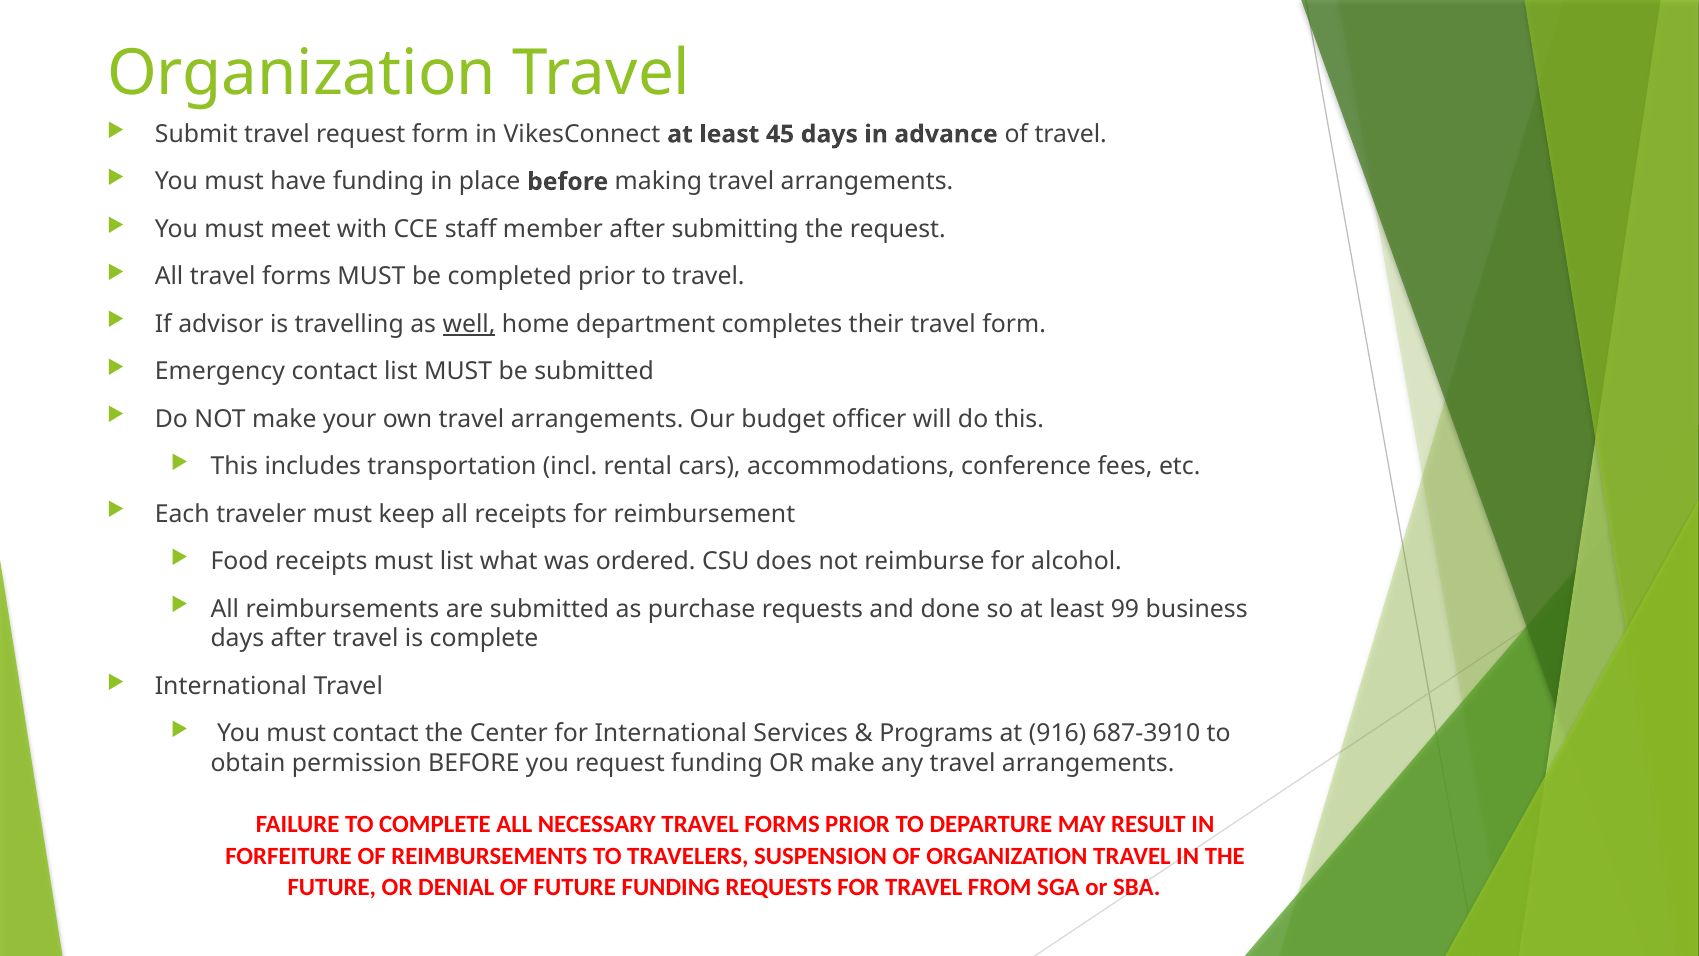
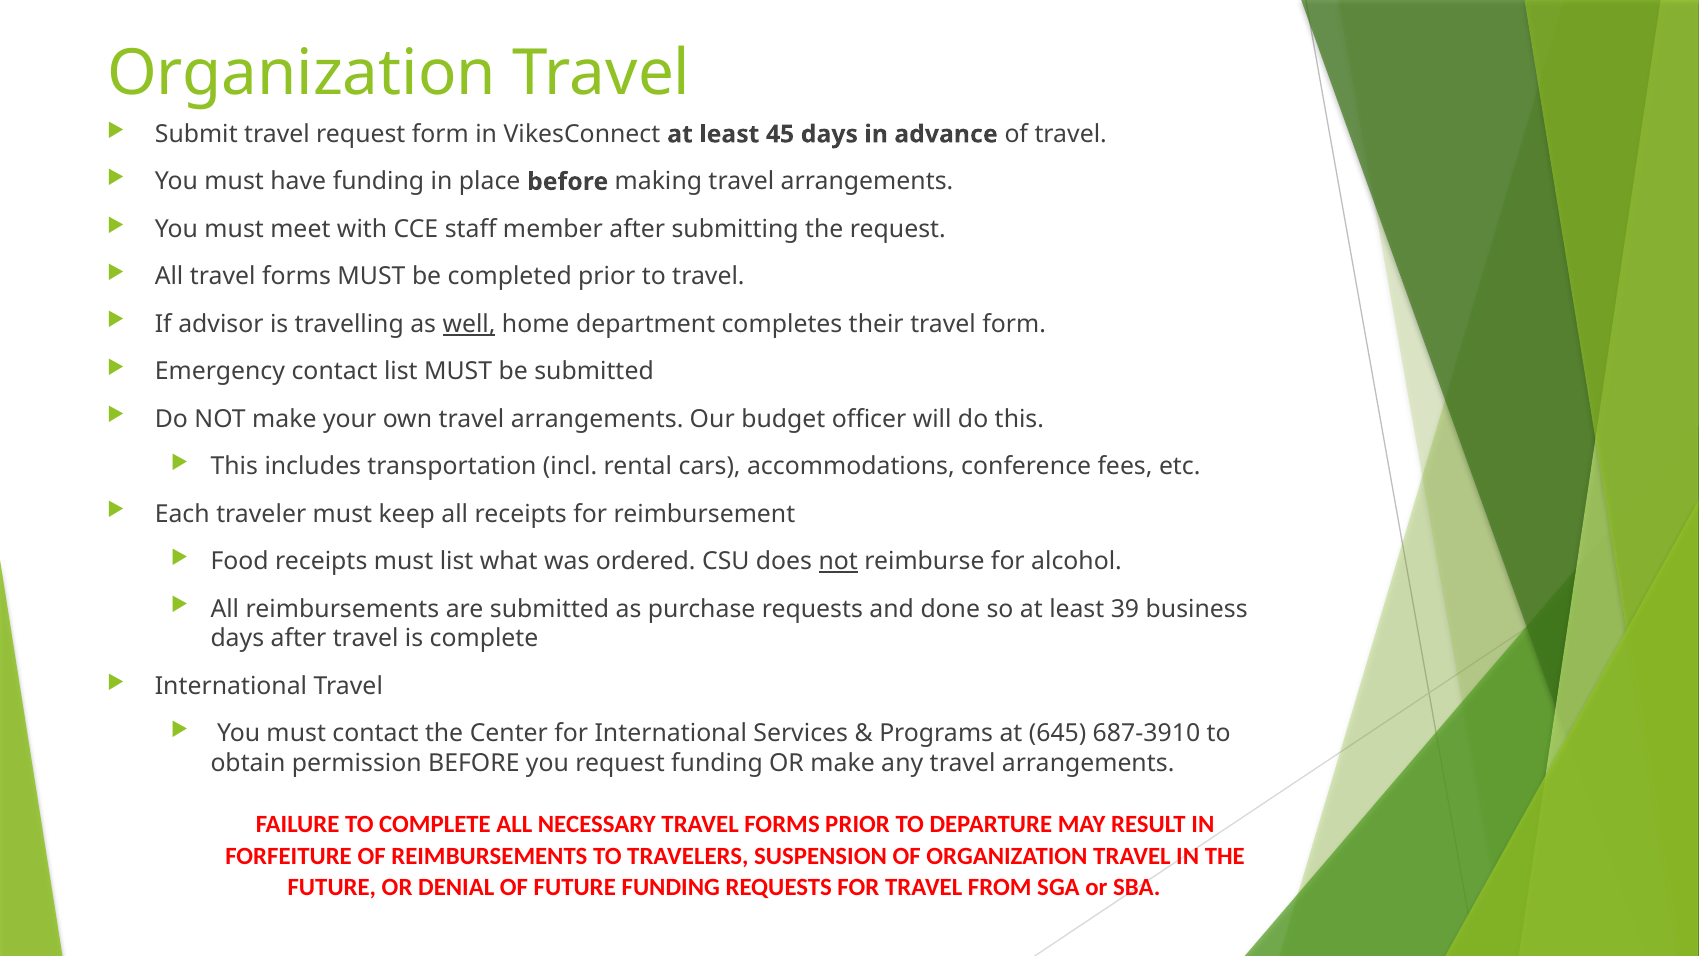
not at (838, 561) underline: none -> present
99: 99 -> 39
916: 916 -> 645
